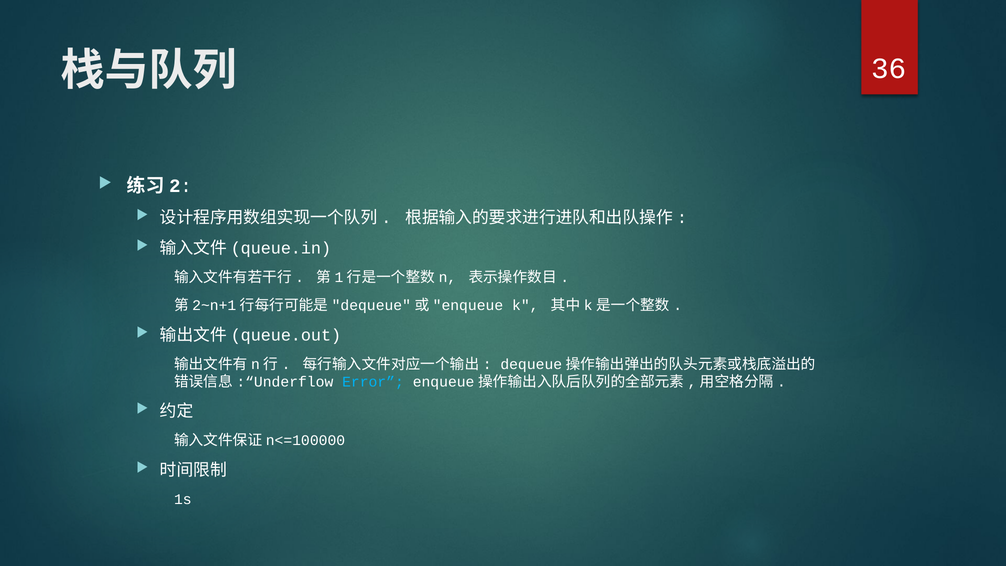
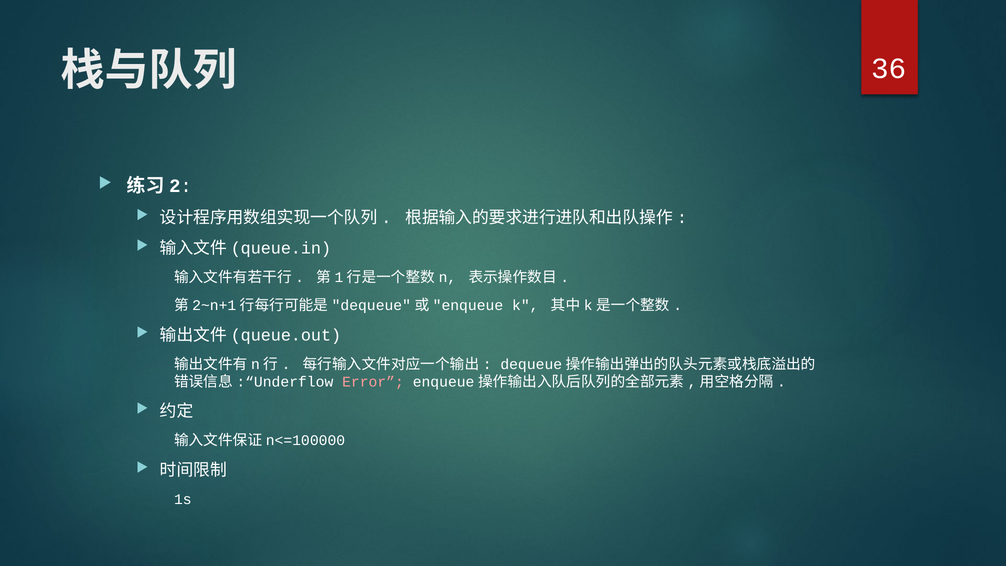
Error colour: light blue -> pink
